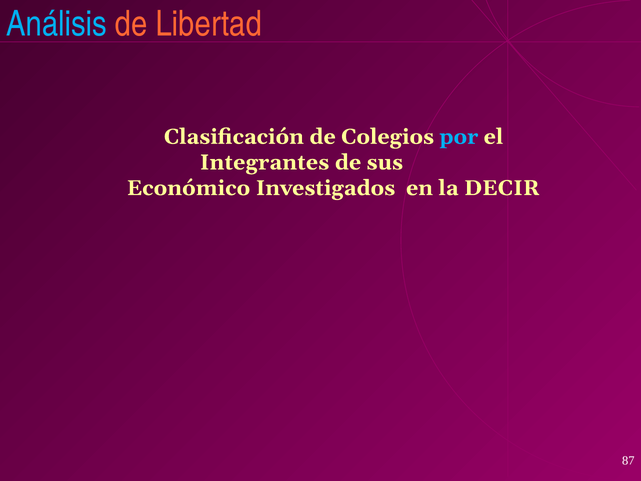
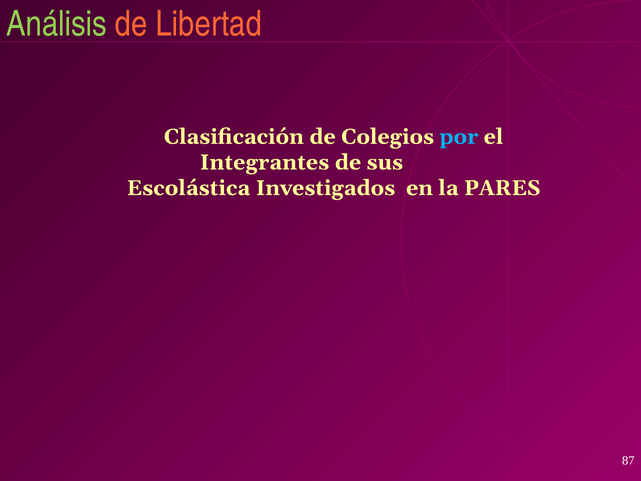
Análisis colour: light blue -> light green
Económico: Económico -> Escolástica
DECIR: DECIR -> PARES
